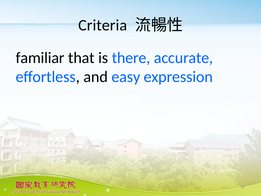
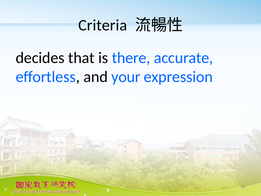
familiar: familiar -> decides
easy: easy -> your
